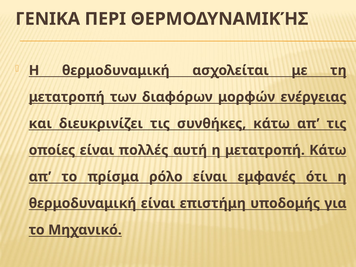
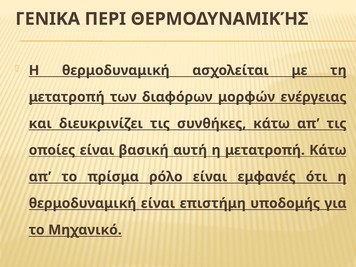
πολλές: πολλές -> βασική
